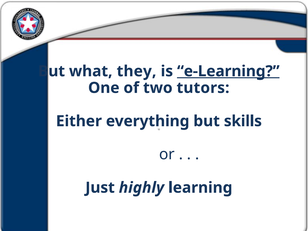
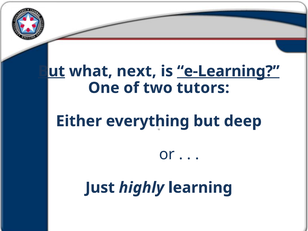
But at (52, 71) underline: none -> present
they: they -> next
skills: skills -> deep
